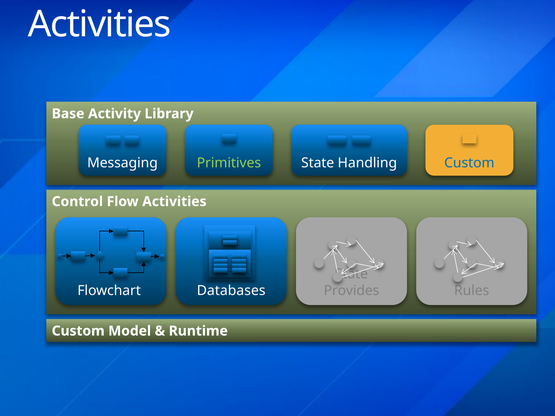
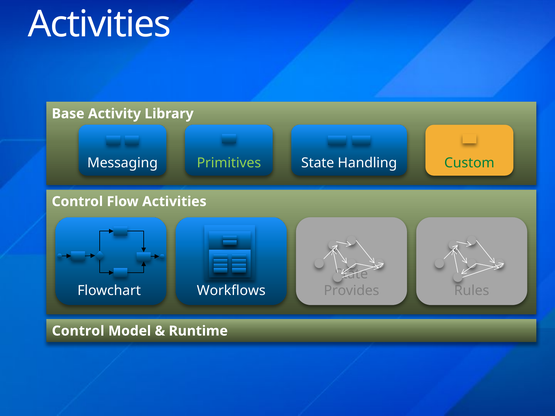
Custom at (469, 163) colour: blue -> green
Databases: Databases -> Workflows
Custom at (78, 331): Custom -> Control
